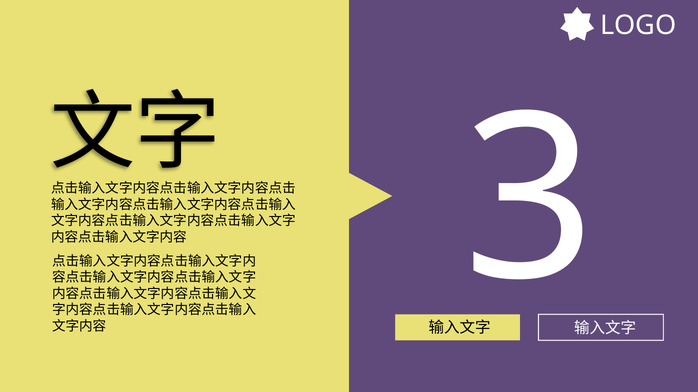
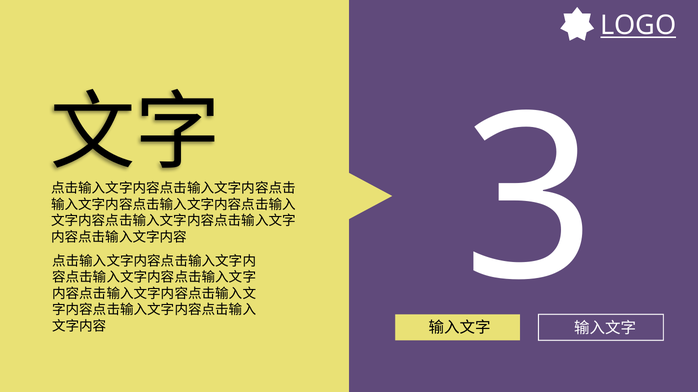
LOGO underline: none -> present
